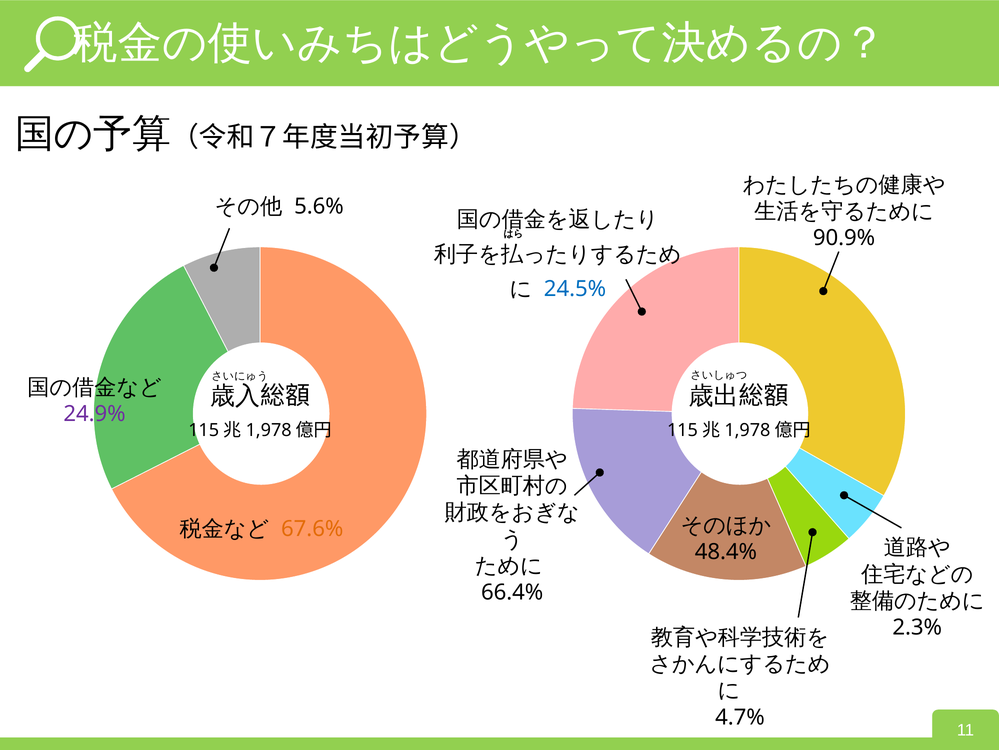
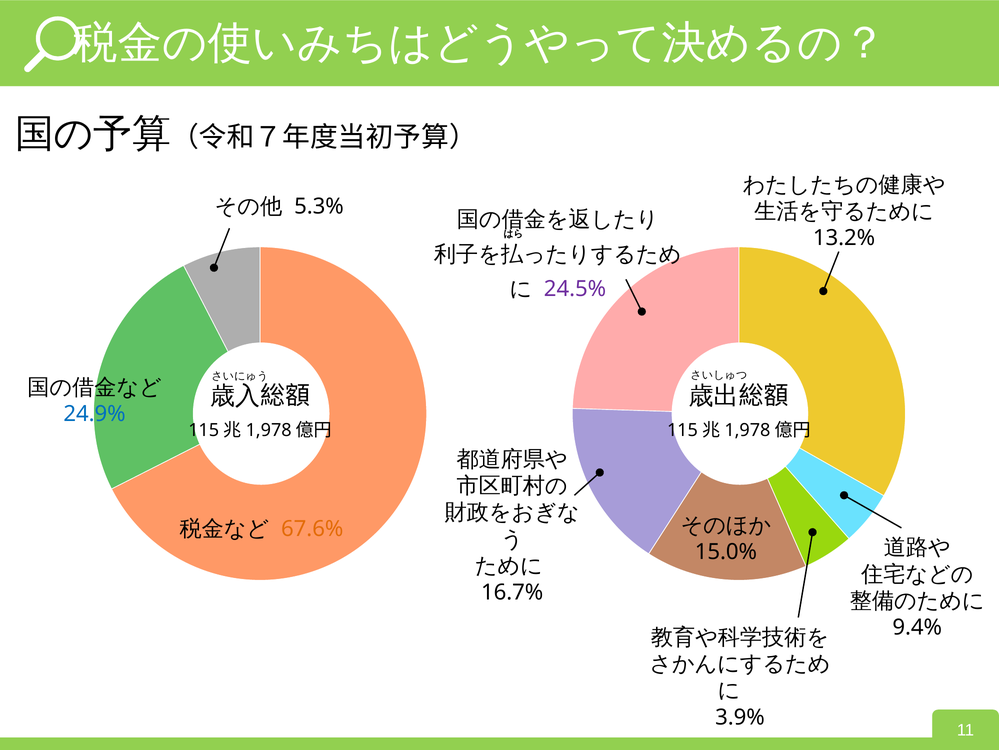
5.6%: 5.6% -> 5.3%
90.9%: 90.9% -> 13.2%
24.5% colour: blue -> purple
24.9% colour: purple -> blue
48.4%: 48.4% -> 15.0%
66.4%: 66.4% -> 16.7%
2.3%: 2.3% -> 9.4%
4.7%: 4.7% -> 3.9%
